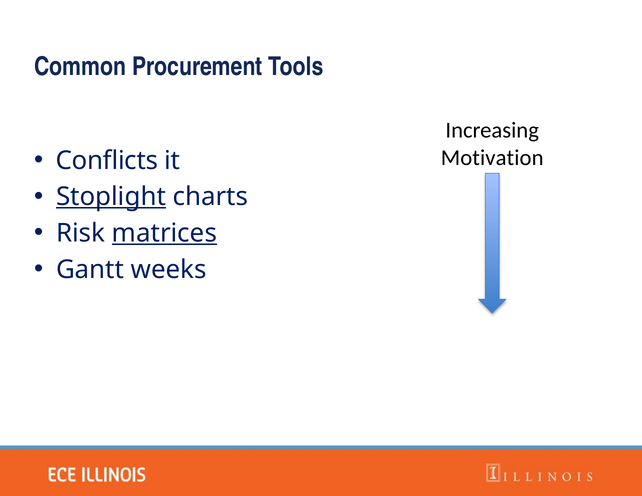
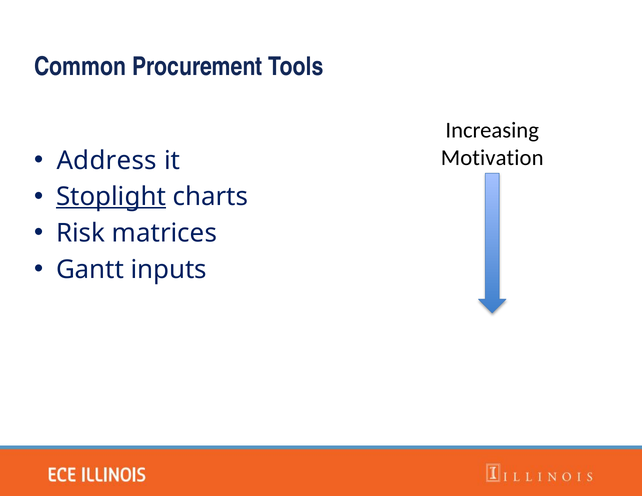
Conflicts: Conflicts -> Address
matrices underline: present -> none
weeks: weeks -> inputs
